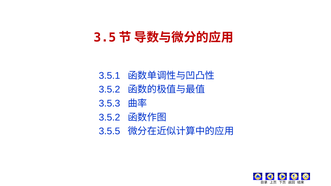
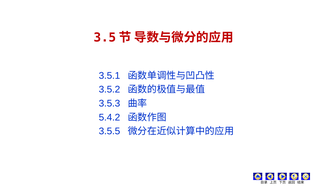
3.5.2 at (109, 117): 3.5.2 -> 5.4.2
